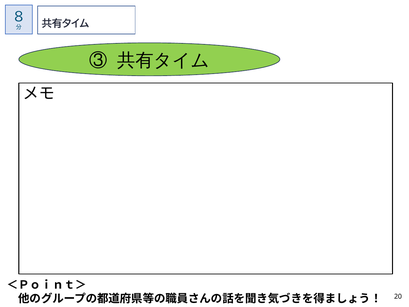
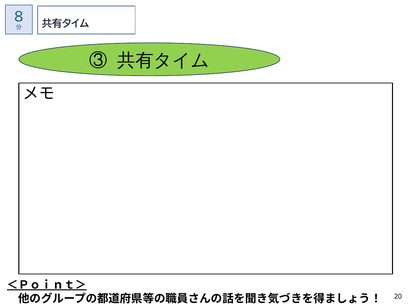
＜Ｐｏｉｎｔ＞ underline: none -> present
